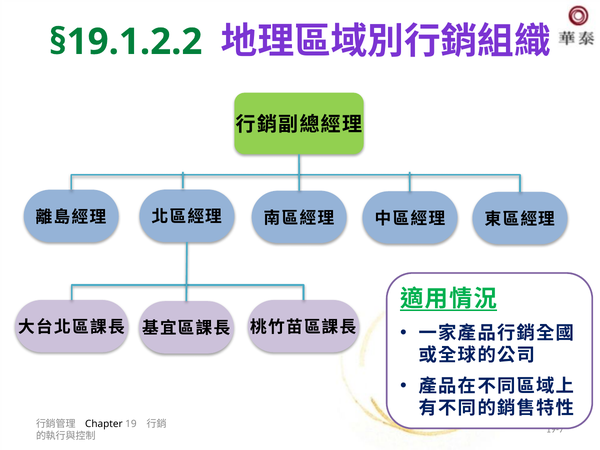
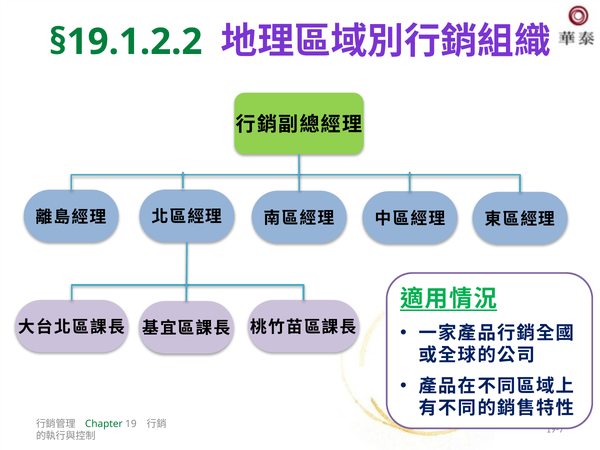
Chapter colour: black -> green
